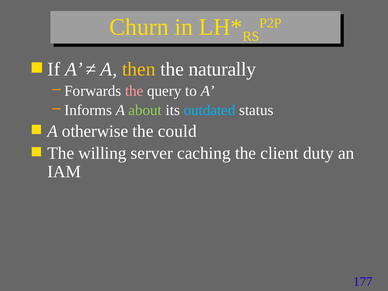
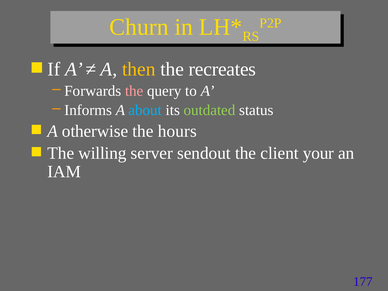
naturally: naturally -> recreates
about colour: light green -> light blue
outdated colour: light blue -> light green
could: could -> hours
caching: caching -> sendout
duty: duty -> your
